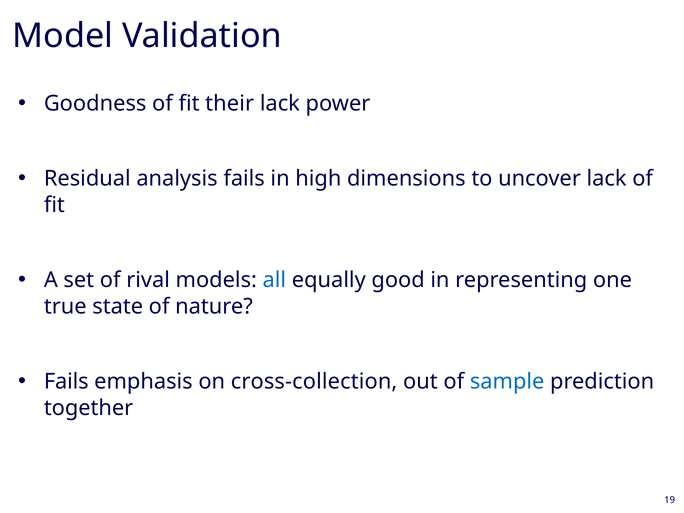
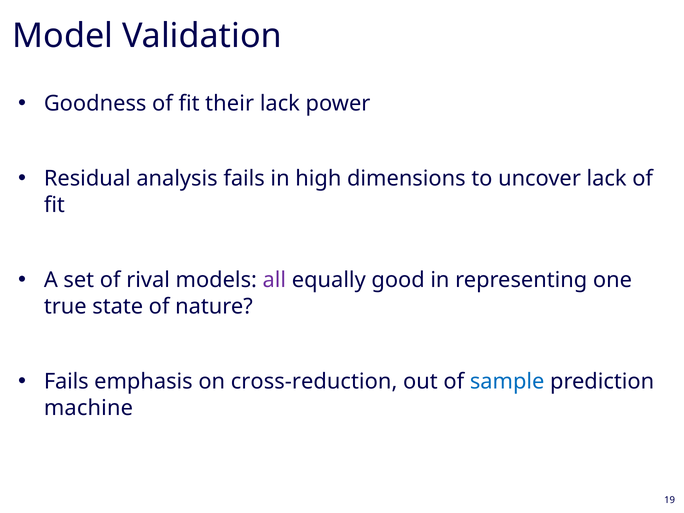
all colour: blue -> purple
cross-collection: cross-collection -> cross-reduction
together: together -> machine
